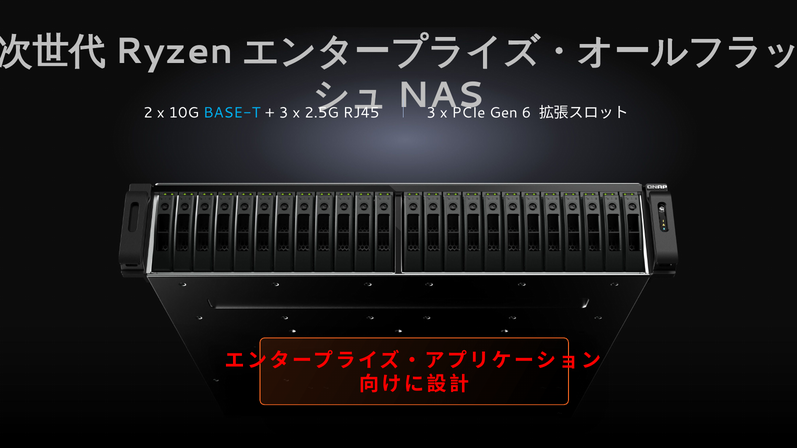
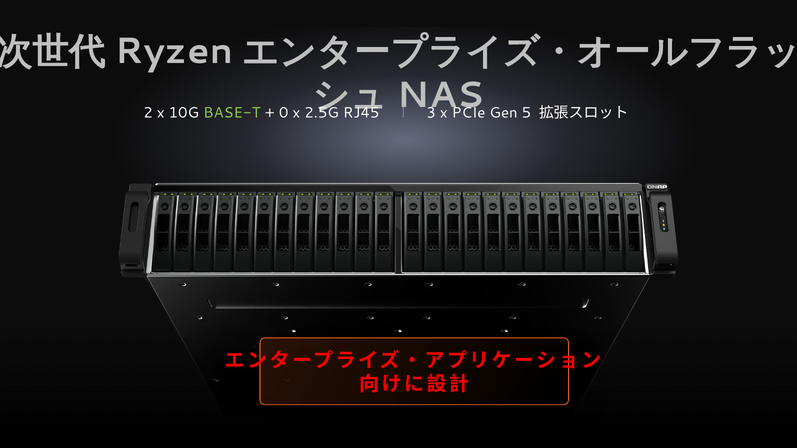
BASE-T colour: light blue -> light green
3 at (284, 113): 3 -> 0
6: 6 -> 5
